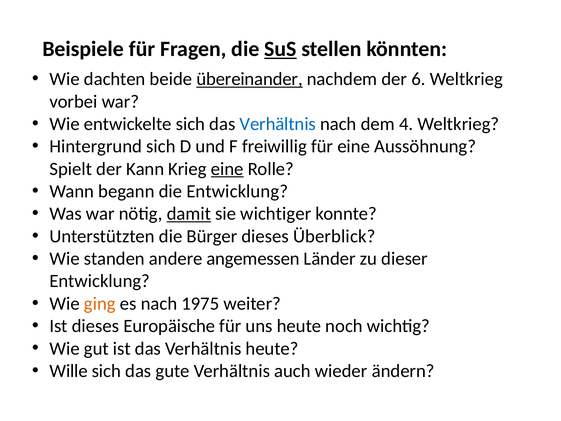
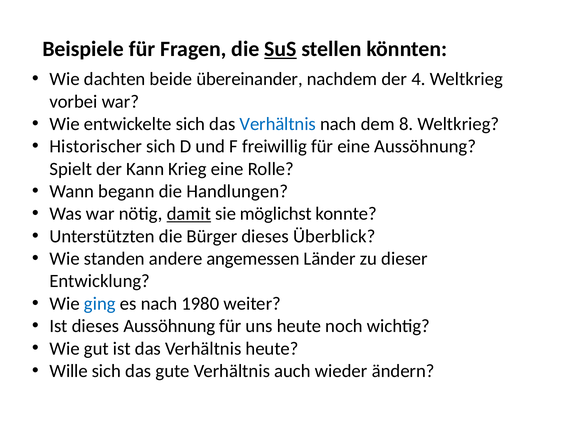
übereinander underline: present -> none
6: 6 -> 4
4: 4 -> 8
Hintergrund: Hintergrund -> Historischer
eine at (227, 169) underline: present -> none
die Entwicklung: Entwicklung -> Handlungen
wichtiger: wichtiger -> möglichst
ging colour: orange -> blue
1975: 1975 -> 1980
dieses Europäische: Europäische -> Aussöhnung
